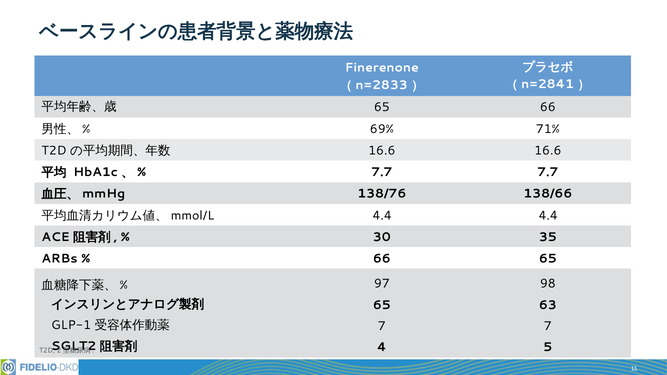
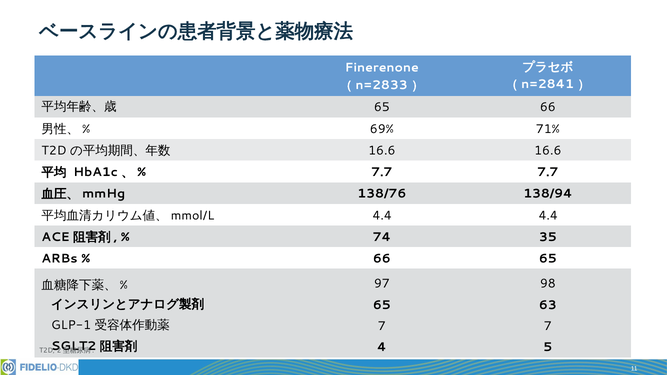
138/66: 138/66 -> 138/94
30: 30 -> 74
